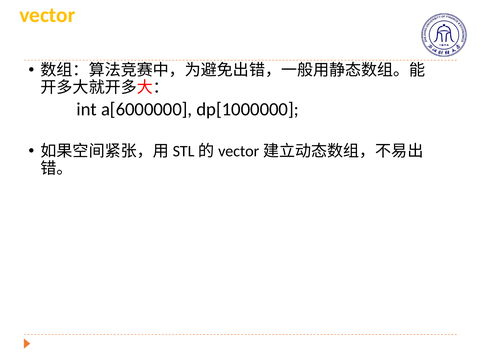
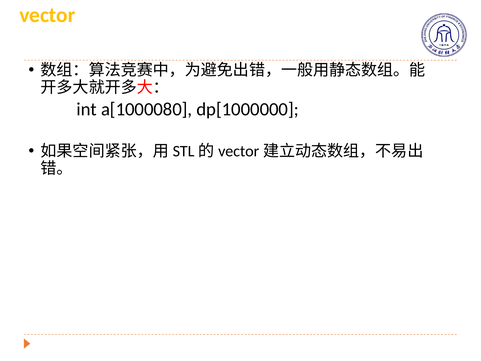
a[6000000: a[6000000 -> a[1000080
